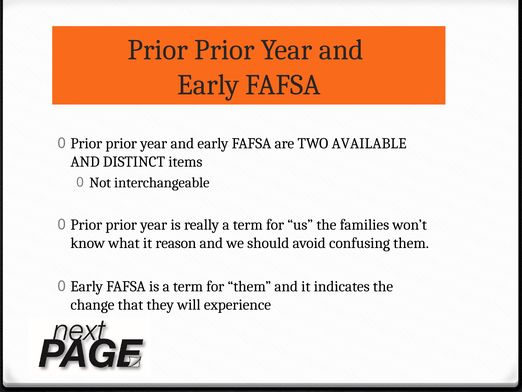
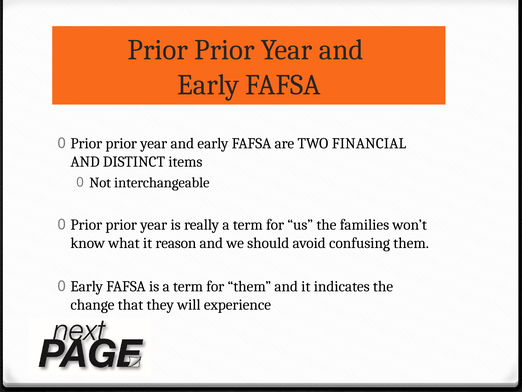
AVAILABLE: AVAILABLE -> FINANCIAL
